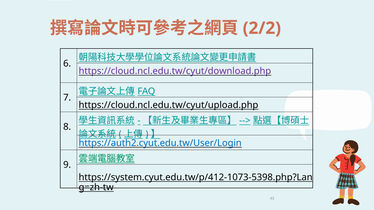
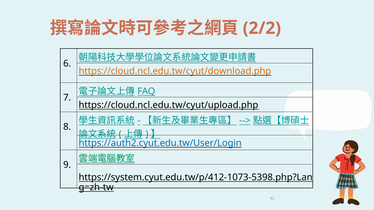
https://cloud.ncl.edu.tw/cyut/download.php colour: purple -> orange
